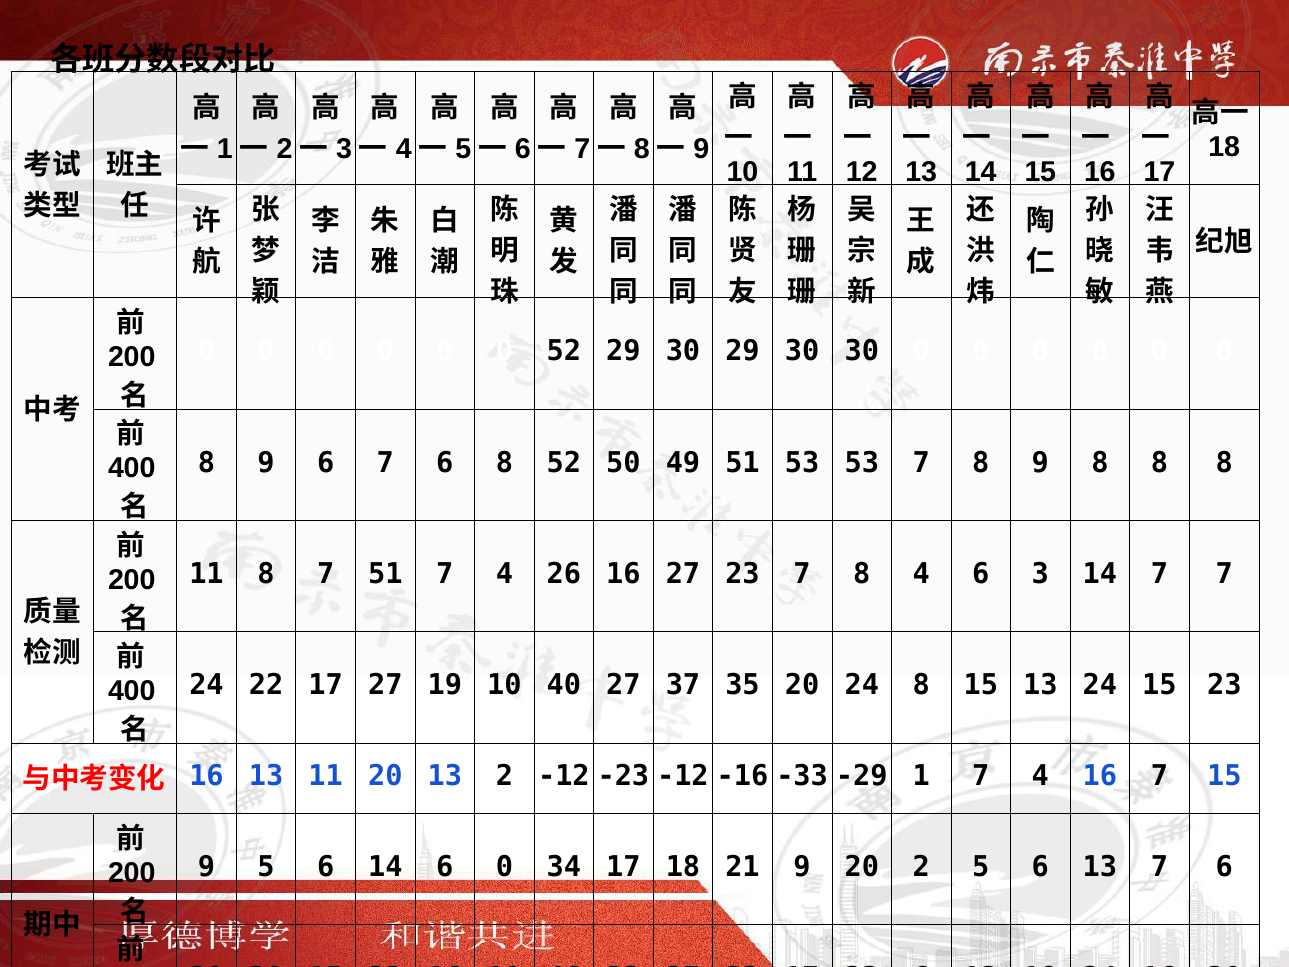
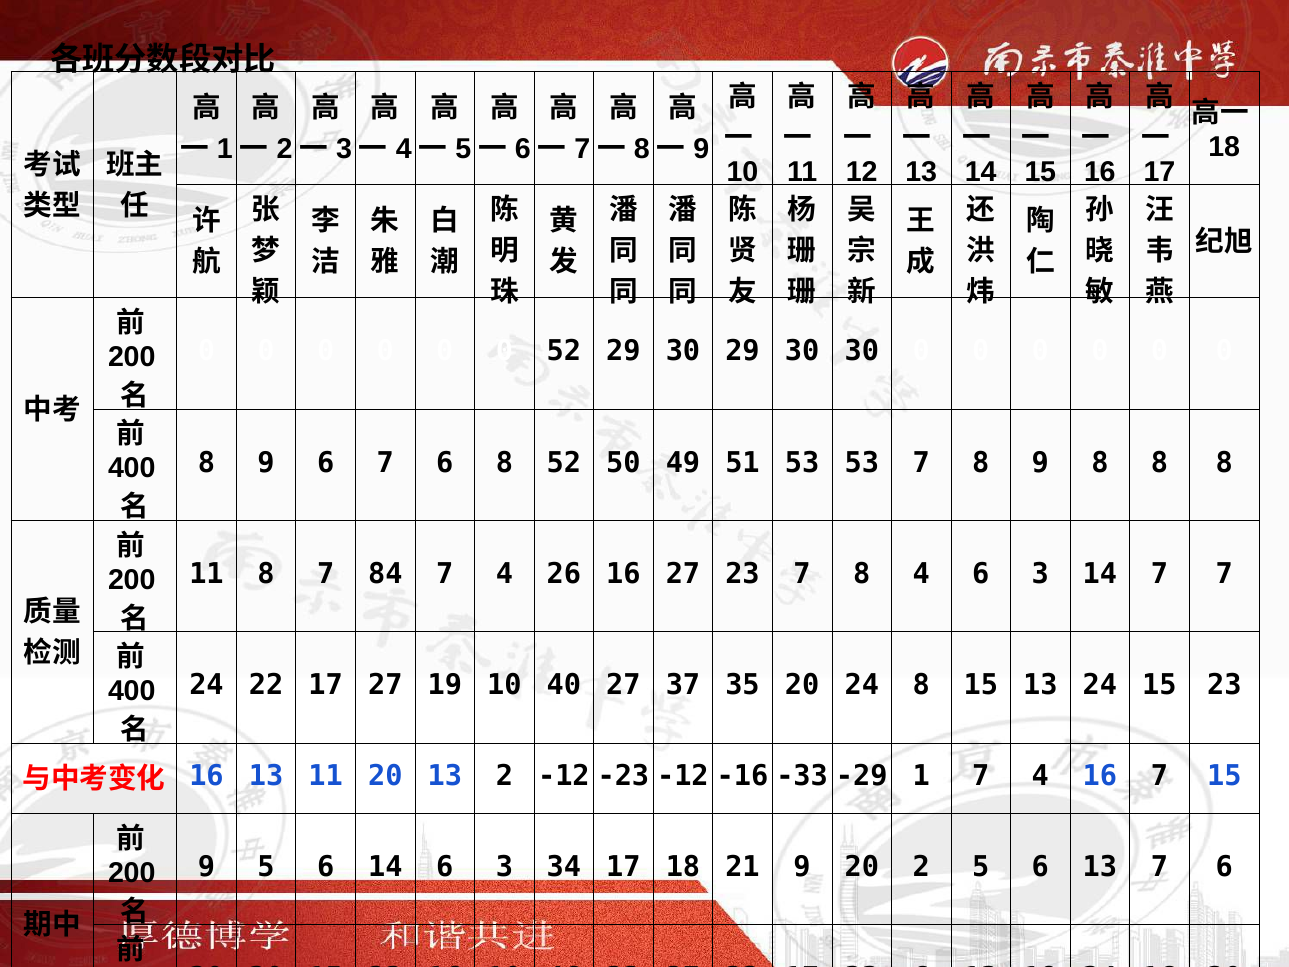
7 51: 51 -> 84
14 6 0: 0 -> 3
